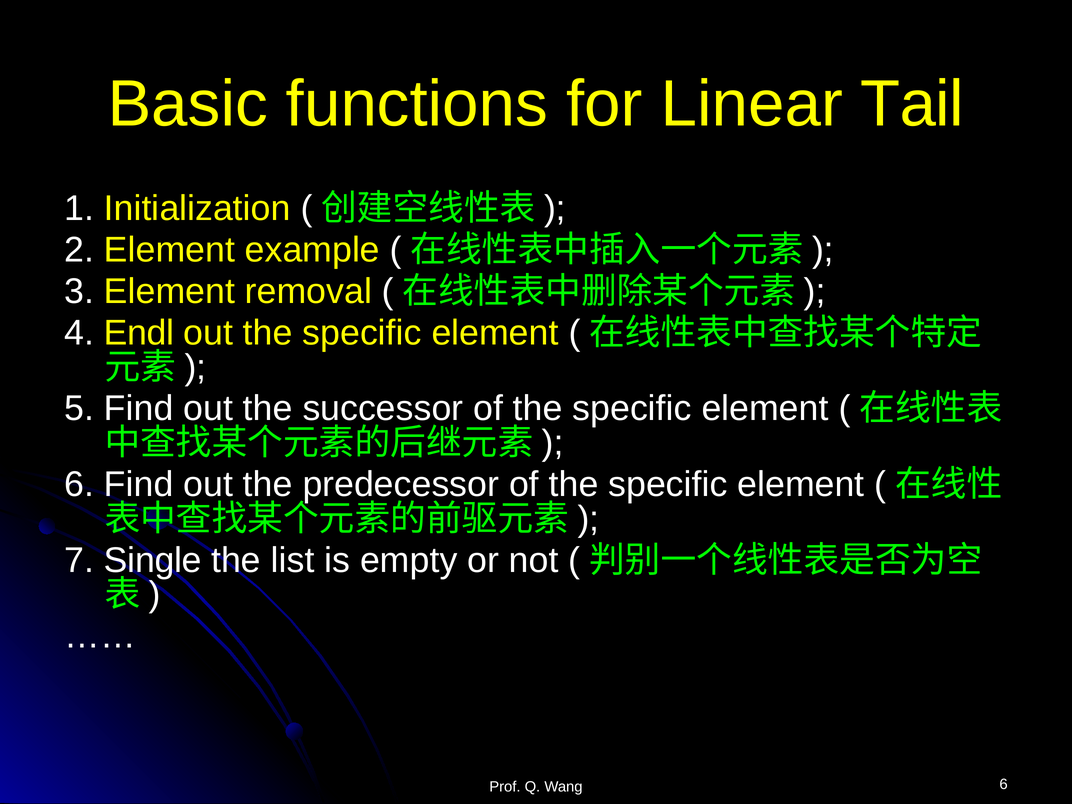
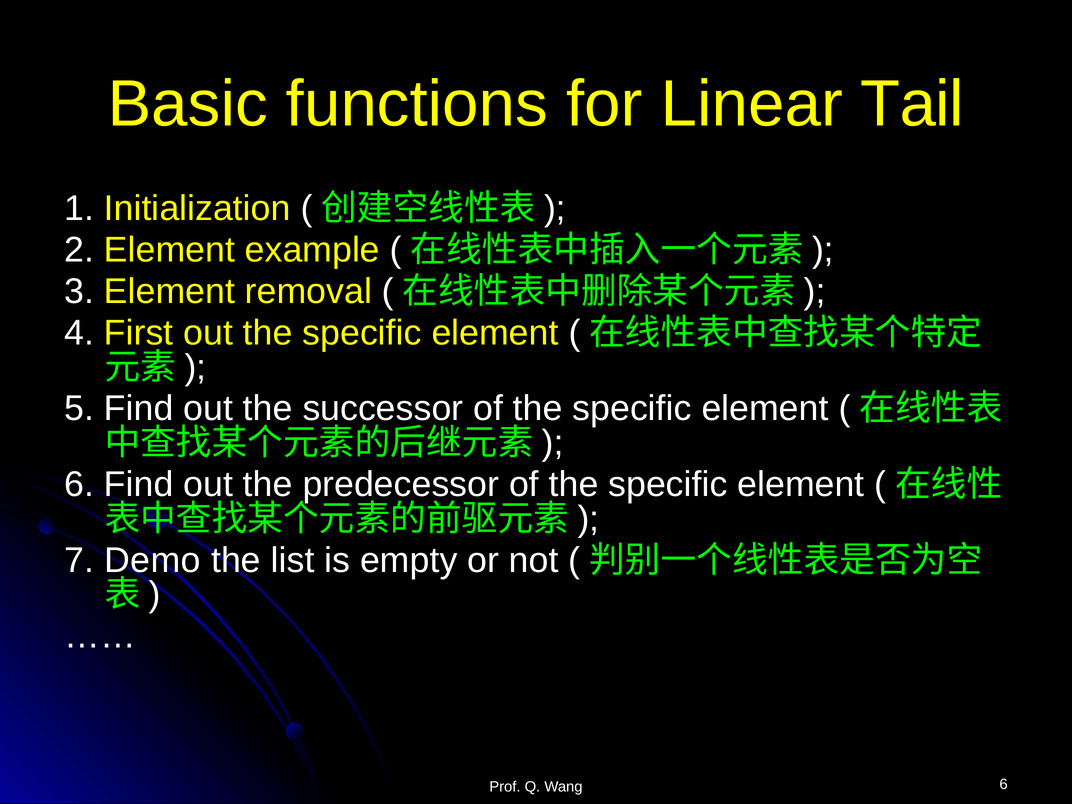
Endl: Endl -> First
Single: Single -> Demo
